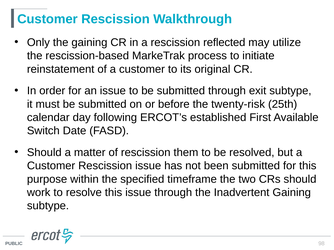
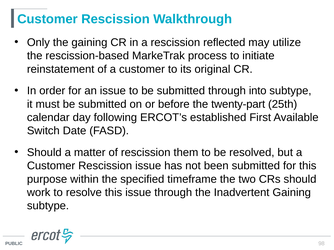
exit: exit -> into
twenty-risk: twenty-risk -> twenty-part
